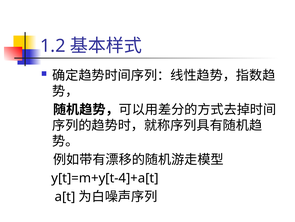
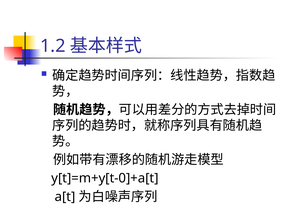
y[t]=m+y[t-4]+a[t: y[t]=m+y[t-4]+a[t -> y[t]=m+y[t-0]+a[t
